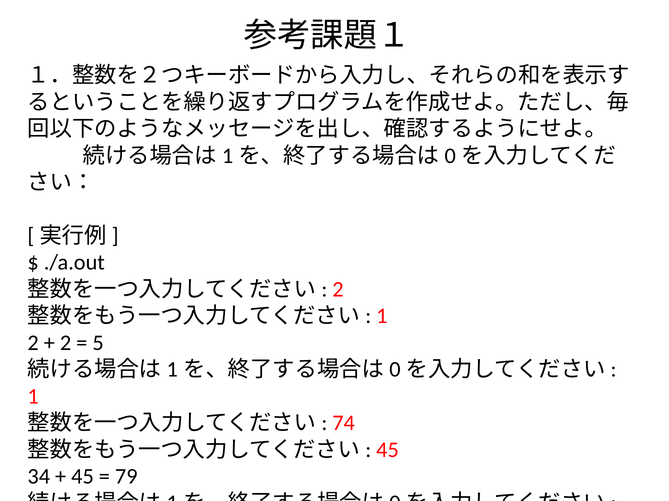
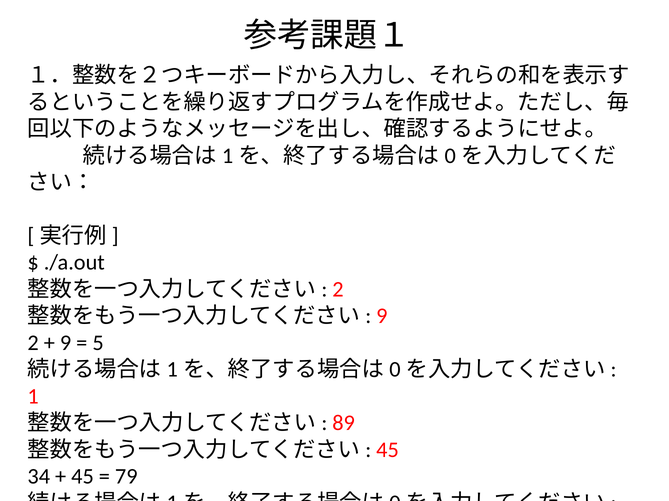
1 at (382, 317): 1 -> 9
2 at (66, 343): 2 -> 9
74: 74 -> 89
